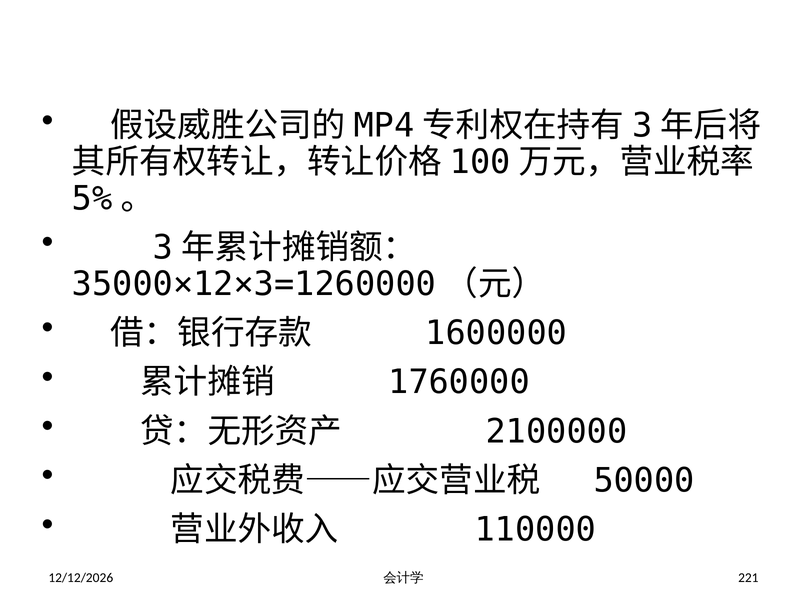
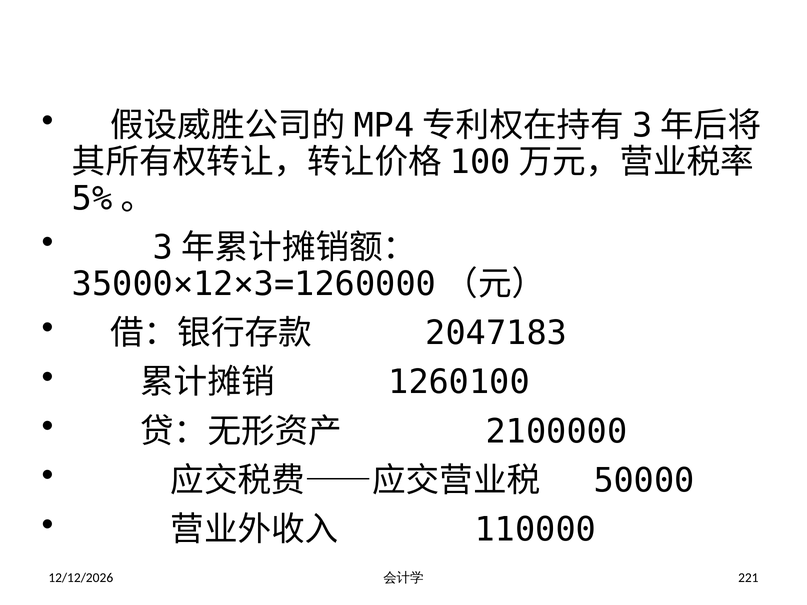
1600000: 1600000 -> 2047183
1760000: 1760000 -> 1260100
